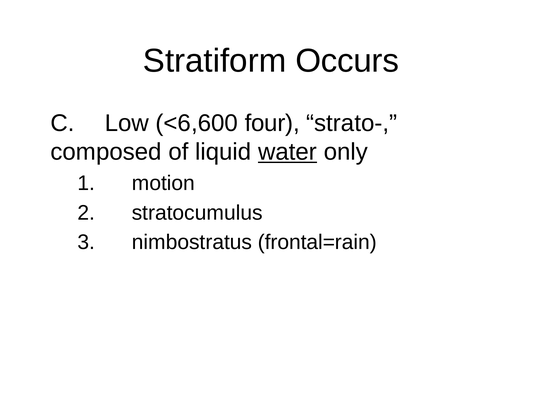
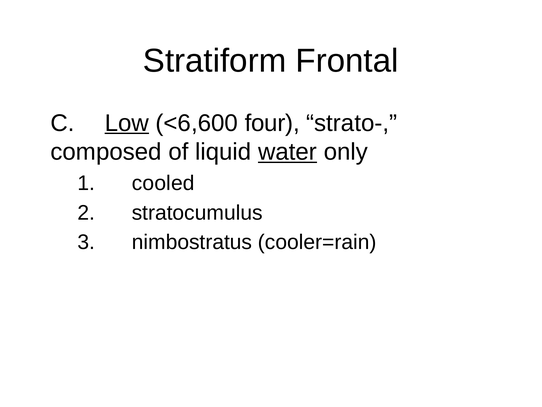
Occurs: Occurs -> Frontal
Low underline: none -> present
motion: motion -> cooled
frontal=rain: frontal=rain -> cooler=rain
